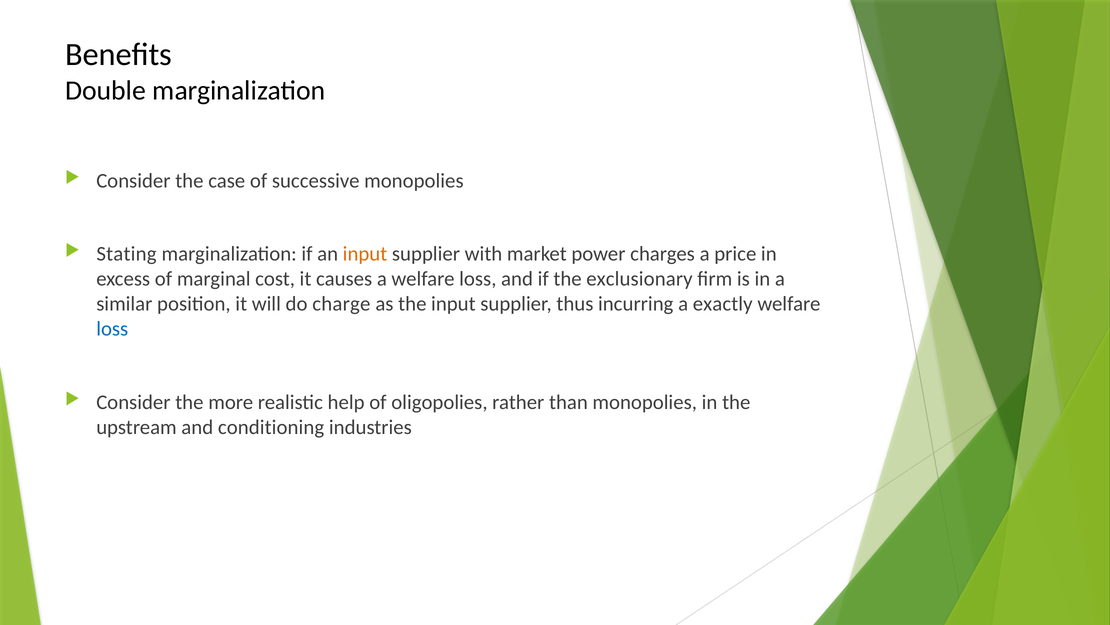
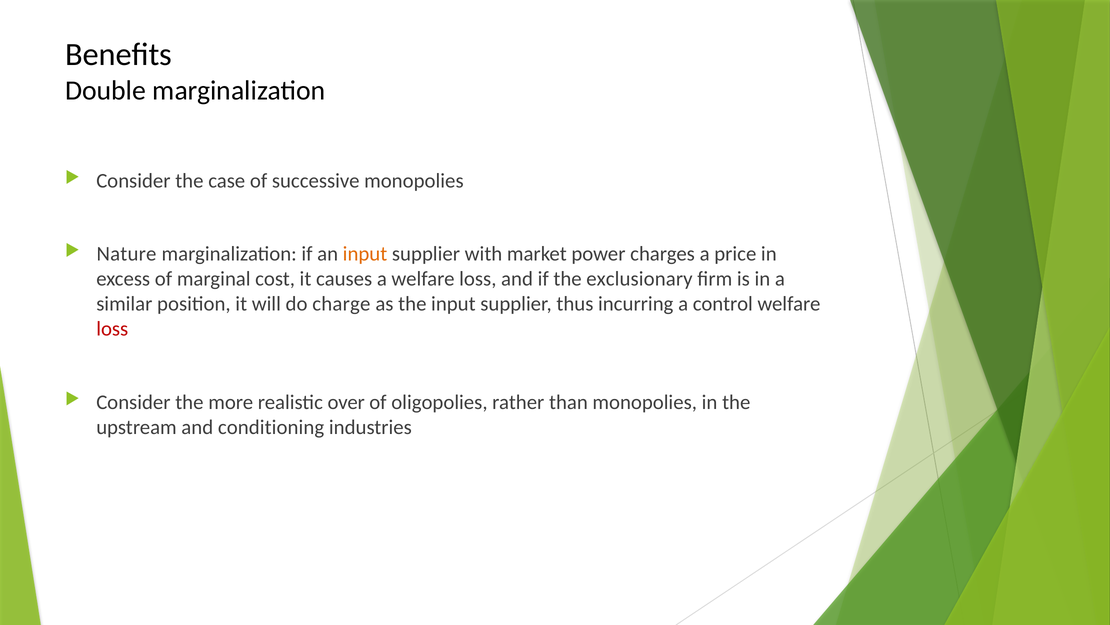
Stating: Stating -> Nature
exactly: exactly -> control
loss at (112, 329) colour: blue -> red
help: help -> over
